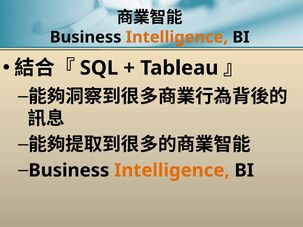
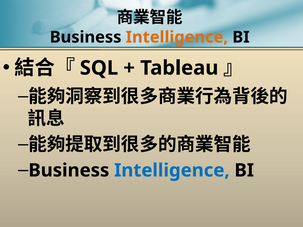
Intelligence at (172, 171) colour: orange -> blue
